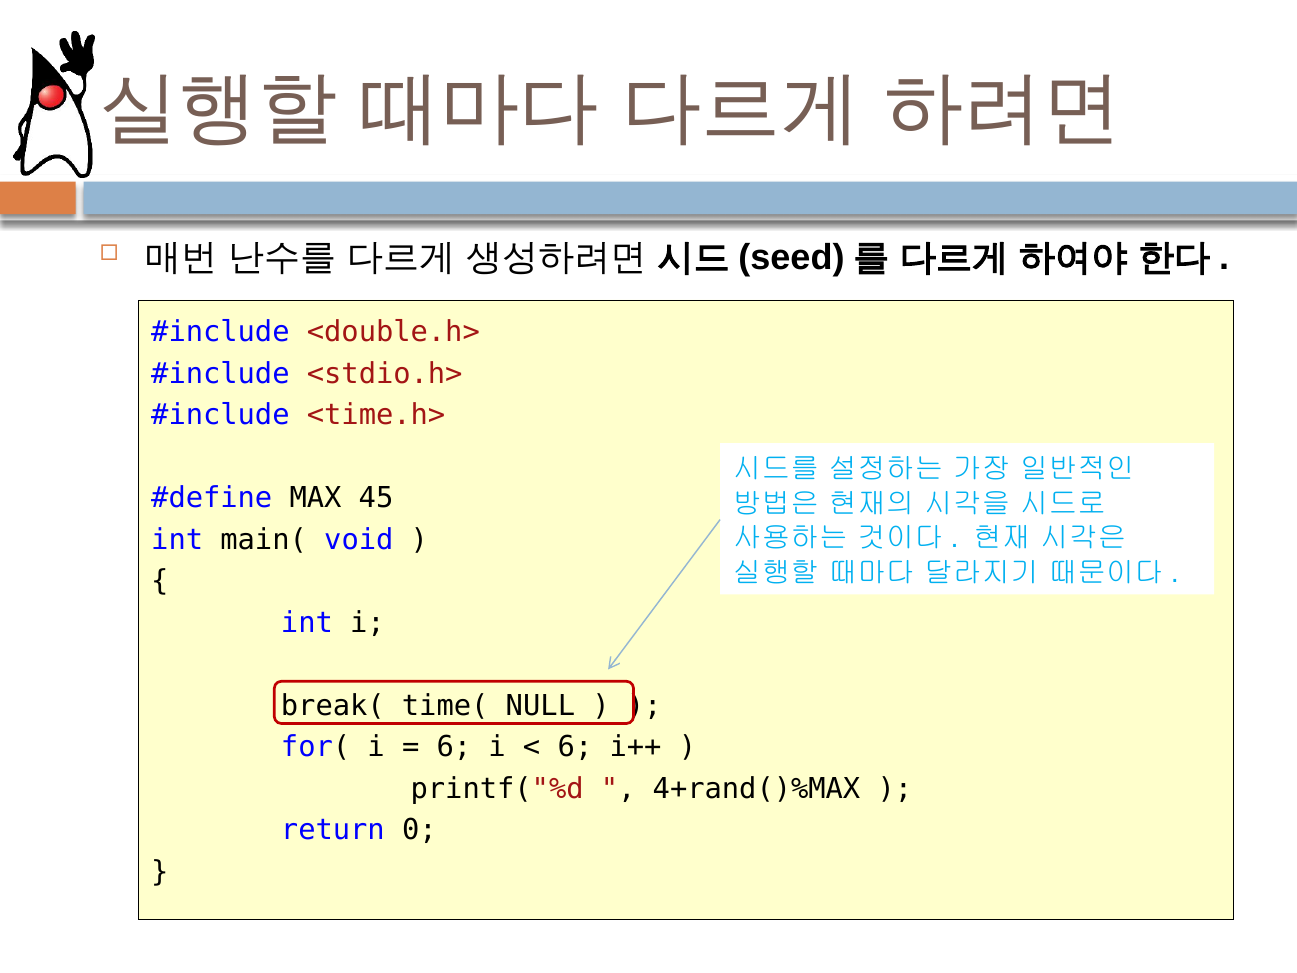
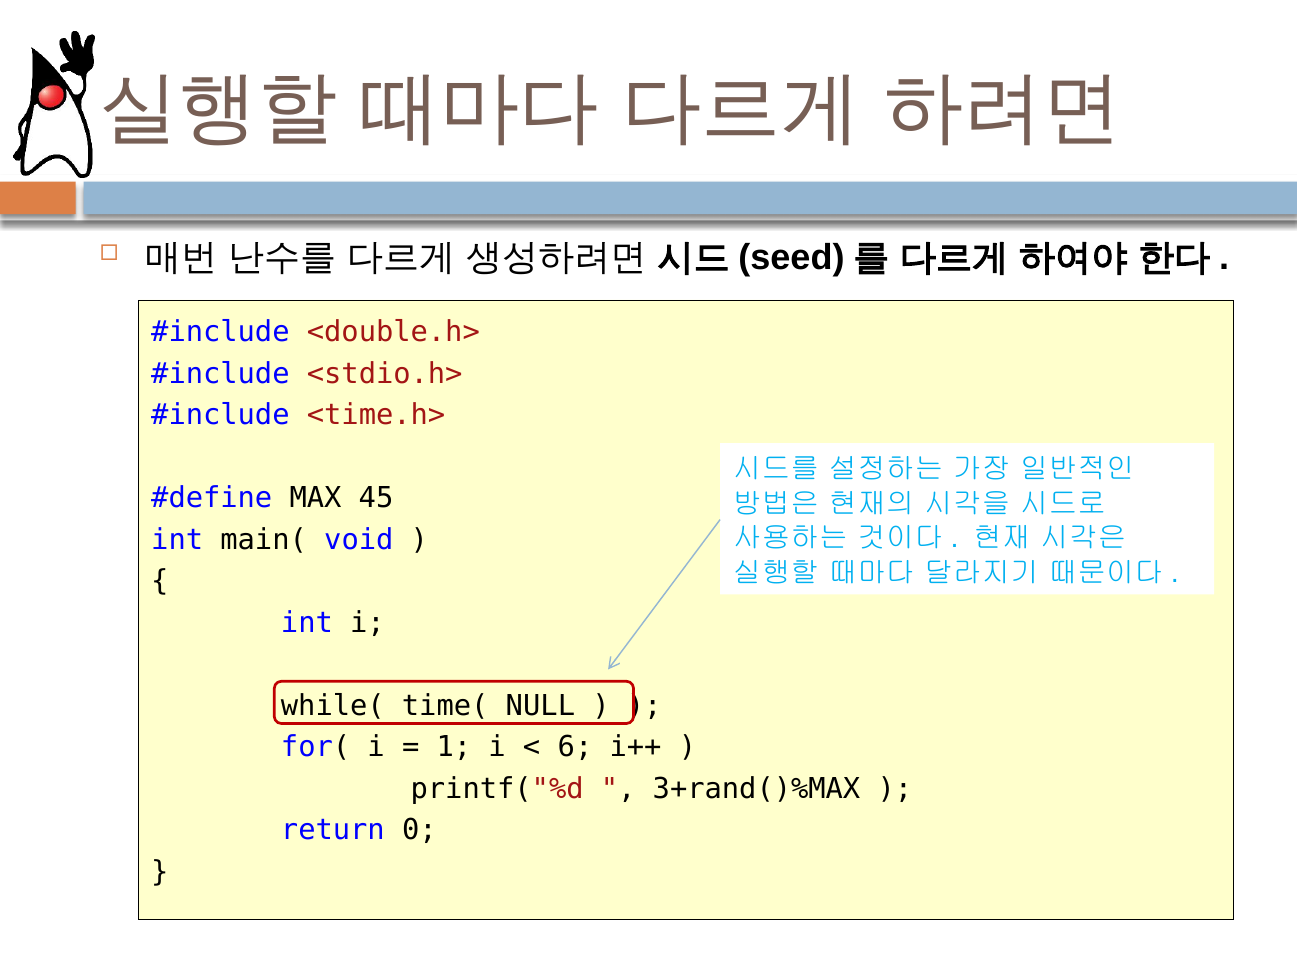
break(: break( -> while(
6 at (454, 747): 6 -> 1
4+rand()%MAX: 4+rand()%MAX -> 3+rand()%MAX
